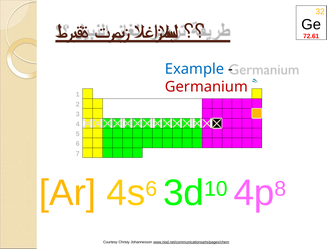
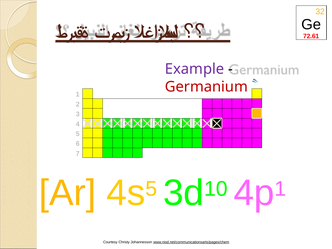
Example colour: blue -> purple
6 at (151, 189): 6 -> 5
8 at (280, 189): 8 -> 1
